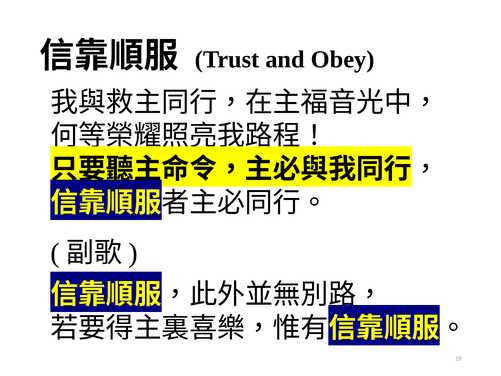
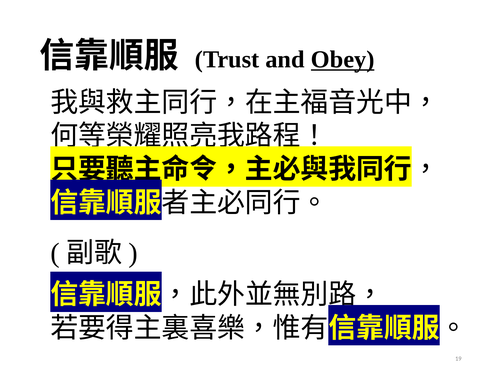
Obey underline: none -> present
